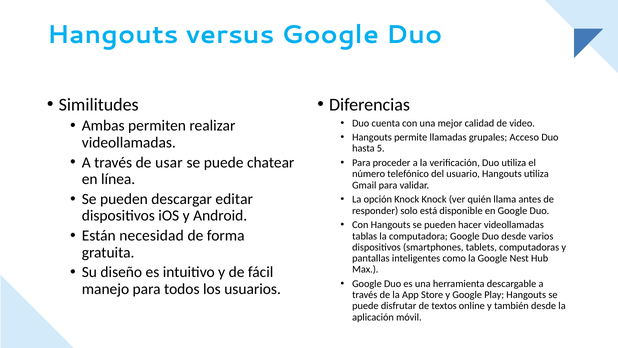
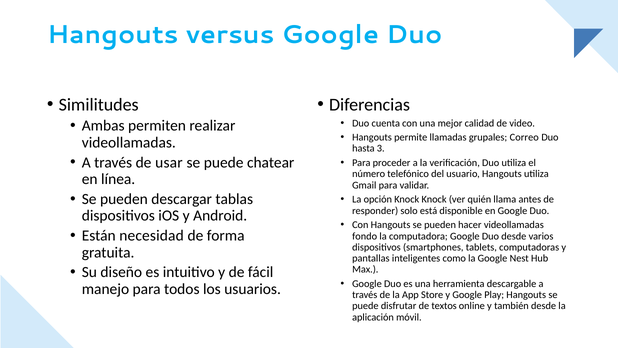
Acceso: Acceso -> Correo
5: 5 -> 3
editar: editar -> tablas
tablas: tablas -> fondo
